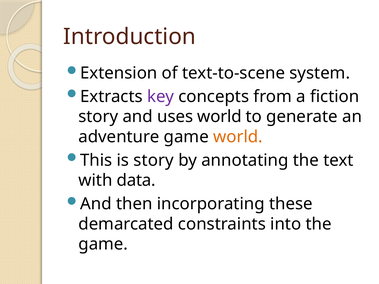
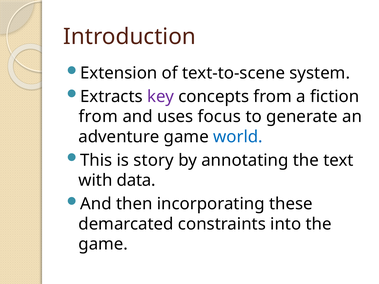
story at (98, 117): story -> from
uses world: world -> focus
world at (238, 137) colour: orange -> blue
